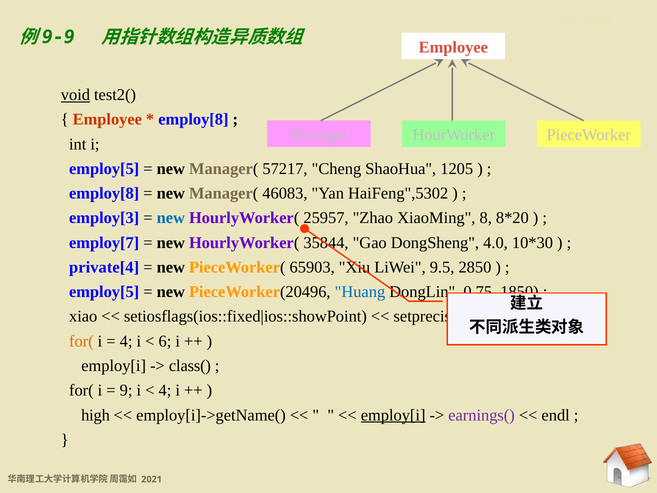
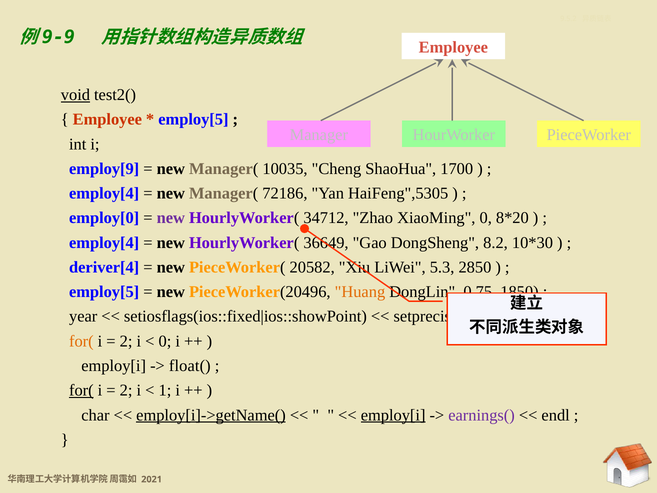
employ[8 at (193, 119): employ[8 -> employ[5
employ[5 at (104, 169): employ[5 -> employ[9
57217: 57217 -> 10035
1205: 1205 -> 1700
employ[8 at (104, 193): employ[8 -> employ[4
46083: 46083 -> 72186
HaiFeng",5302: HaiFeng",5302 -> HaiFeng",5305
employ[3: employ[3 -> employ[0
new at (171, 218) colour: blue -> purple
25957: 25957 -> 34712
XiaoMing 8: 8 -> 0
employ[7 at (104, 243): employ[7 -> employ[4
35844: 35844 -> 36649
4.0: 4.0 -> 8.2
private[4: private[4 -> deriver[4
65903: 65903 -> 20582
9.5: 9.5 -> 5.3
Huang colour: blue -> orange
xiao: xiao -> year
4 at (126, 341): 4 -> 2
6 at (165, 341): 6 -> 0
class(: class( -> float(
for( at (81, 390) underline: none -> present
9 at (126, 390): 9 -> 2
4 at (165, 390): 4 -> 1
high: high -> char
employ[i]->getName( underline: none -> present
